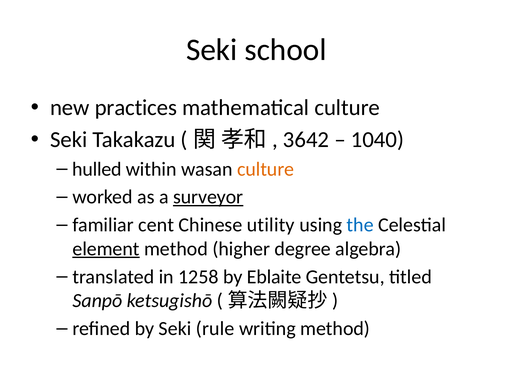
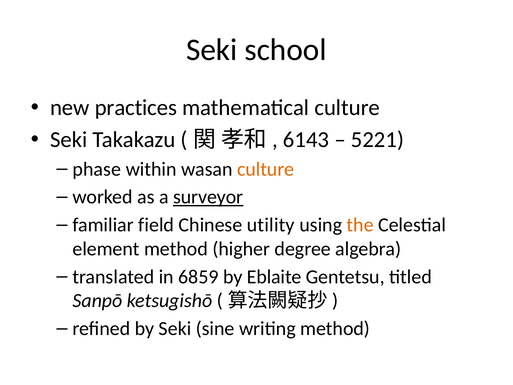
3642: 3642 -> 6143
1040: 1040 -> 5221
hulled: hulled -> phase
cent: cent -> field
the colour: blue -> orange
element underline: present -> none
1258: 1258 -> 6859
rule: rule -> sine
